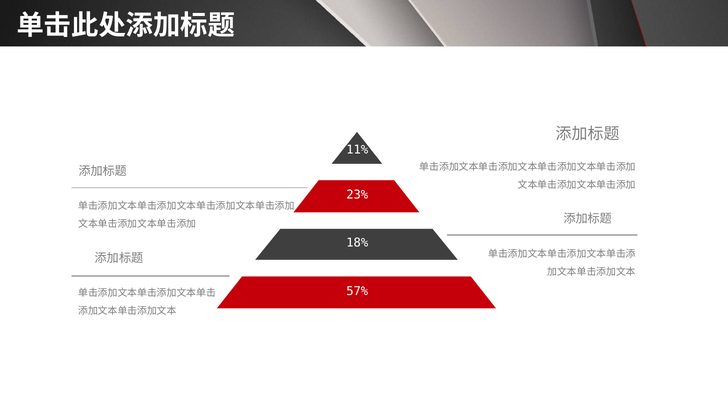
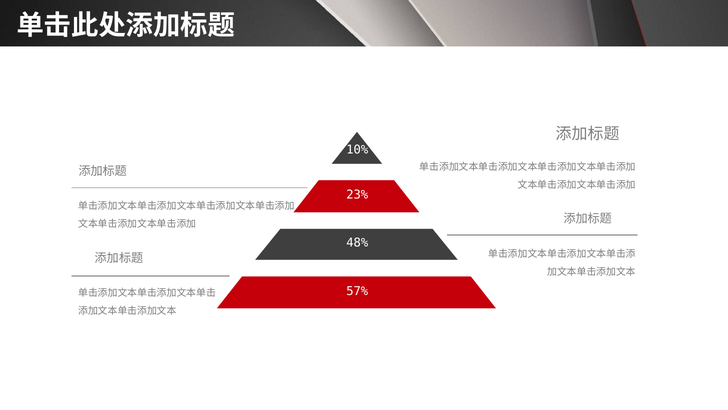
11%: 11% -> 10%
18%: 18% -> 48%
